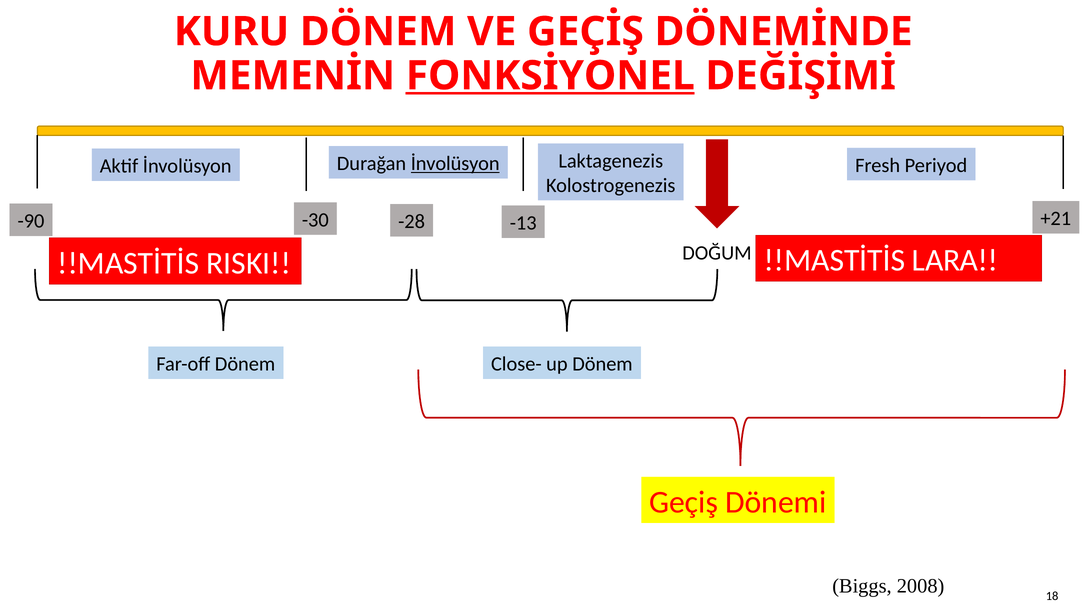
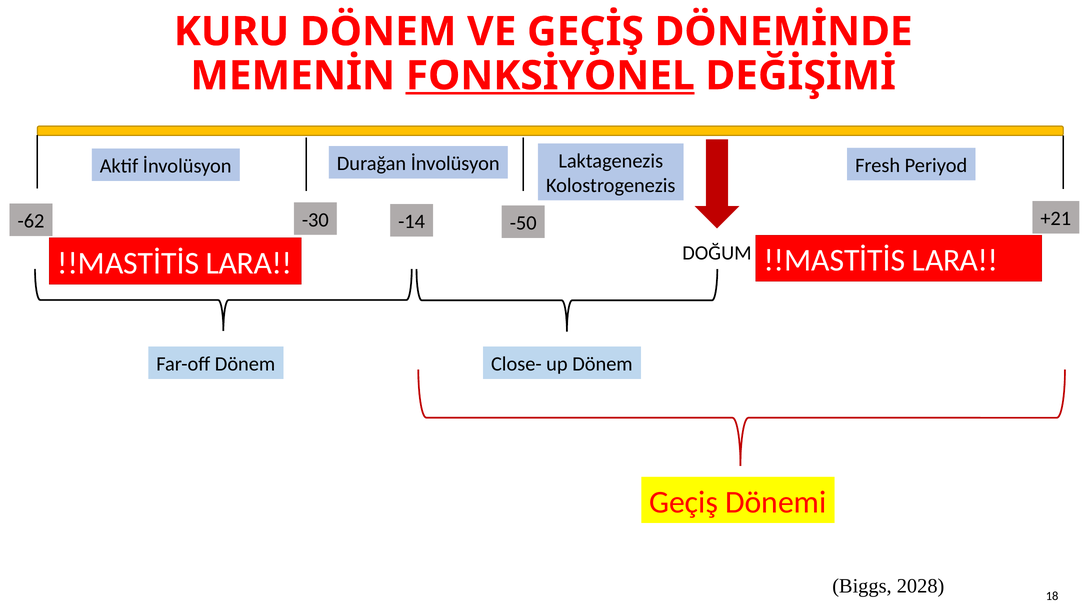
İnvolüsyon at (455, 164) underline: present -> none
-90: -90 -> -62
-28: -28 -> -14
-13: -13 -> -50
RISKI at (249, 263): RISKI -> LARA
2008: 2008 -> 2028
